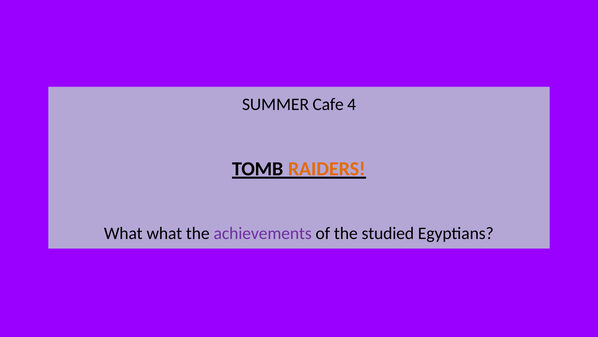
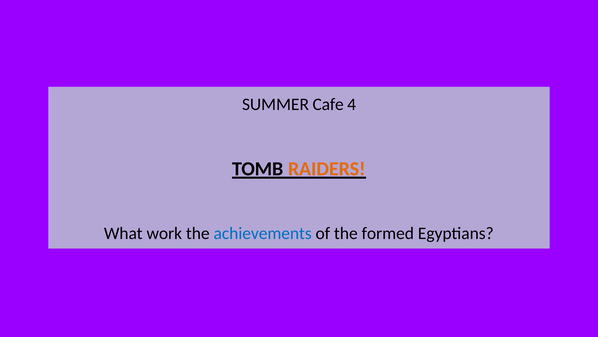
What what: what -> work
achievements colour: purple -> blue
studied: studied -> formed
